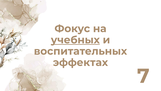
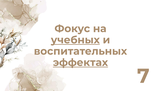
эффектах underline: none -> present
